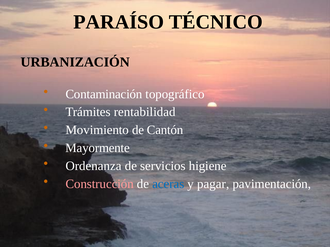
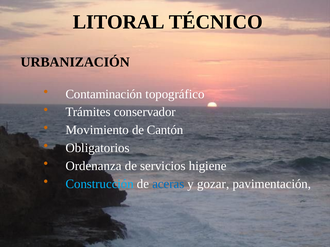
PARAÍSO: PARAÍSO -> LITORAL
rentabilidad: rentabilidad -> conservador
Mayormente: Mayormente -> Obligatorios
Construcción colour: pink -> light blue
pagar: pagar -> gozar
